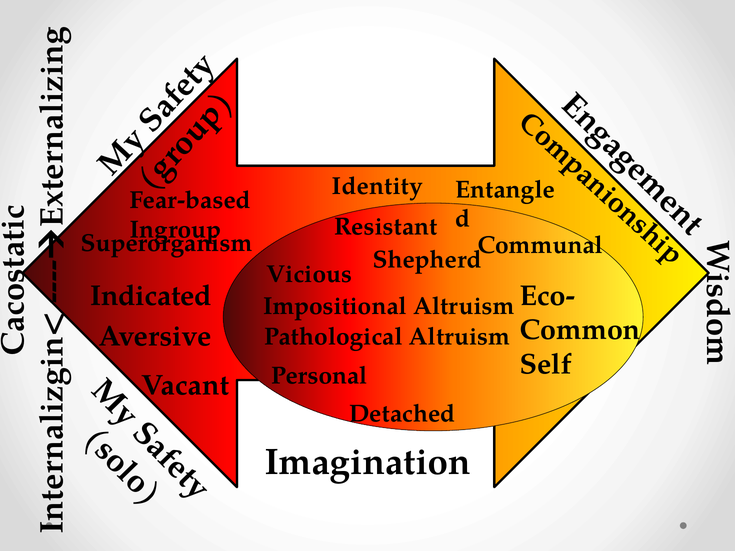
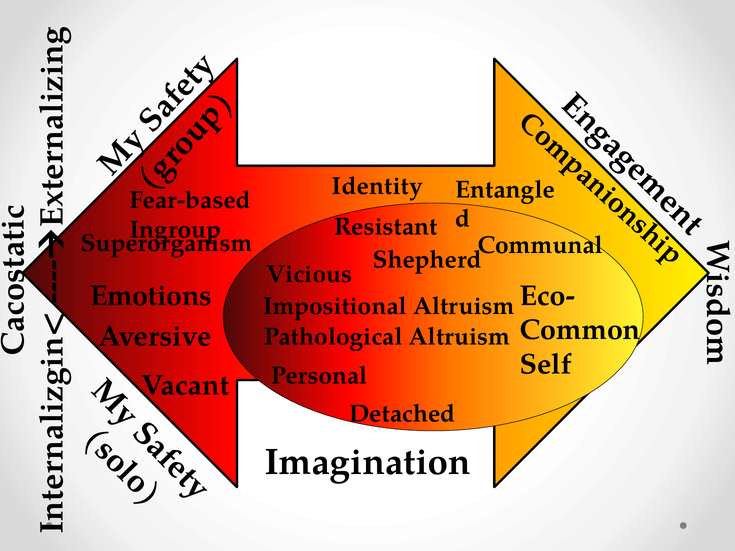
Indicated: Indicated -> Emotions
